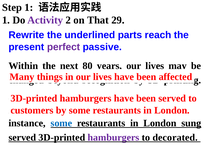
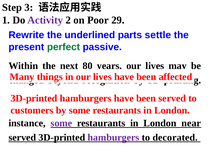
Step 1: 1 -> 3
That: That -> Poor
reach: reach -> settle
perfect colour: purple -> green
some at (61, 123) colour: blue -> purple
sung: sung -> near
